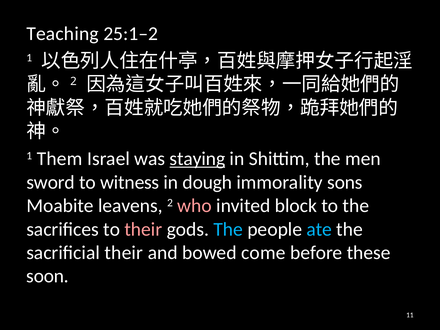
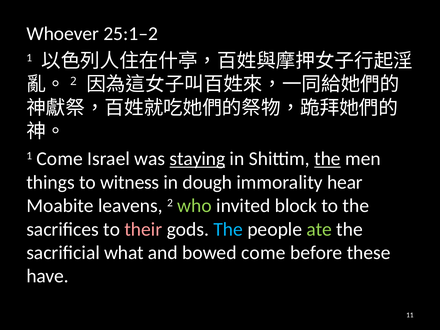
Teaching: Teaching -> Whoever
1 Them: Them -> Come
the at (327, 159) underline: none -> present
sword: sword -> things
sons: sons -> hear
who colour: pink -> light green
ate colour: light blue -> light green
sacrificial their: their -> what
soon: soon -> have
